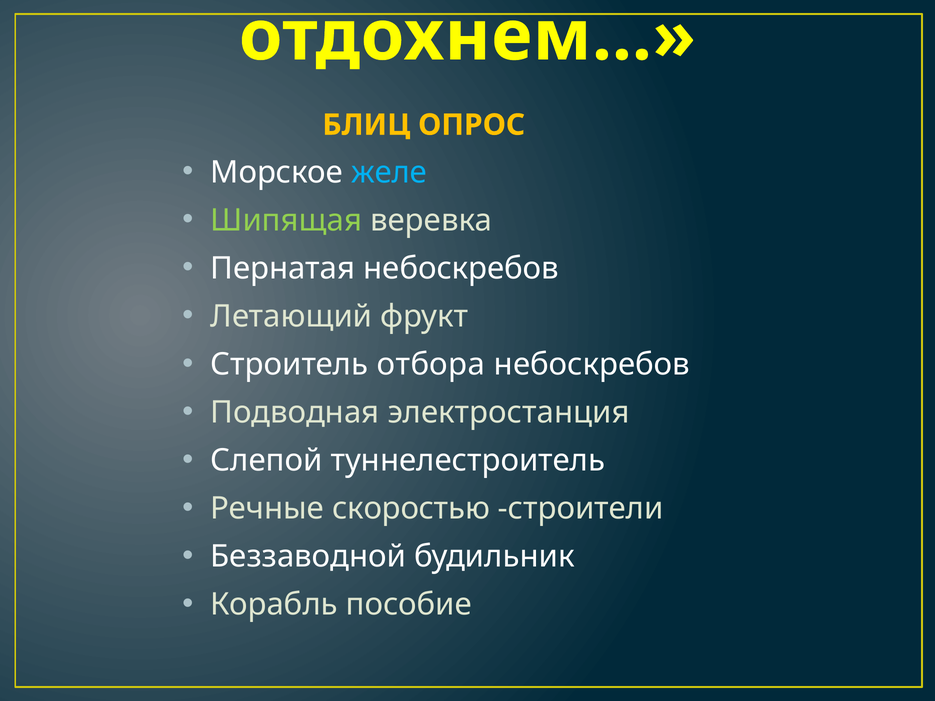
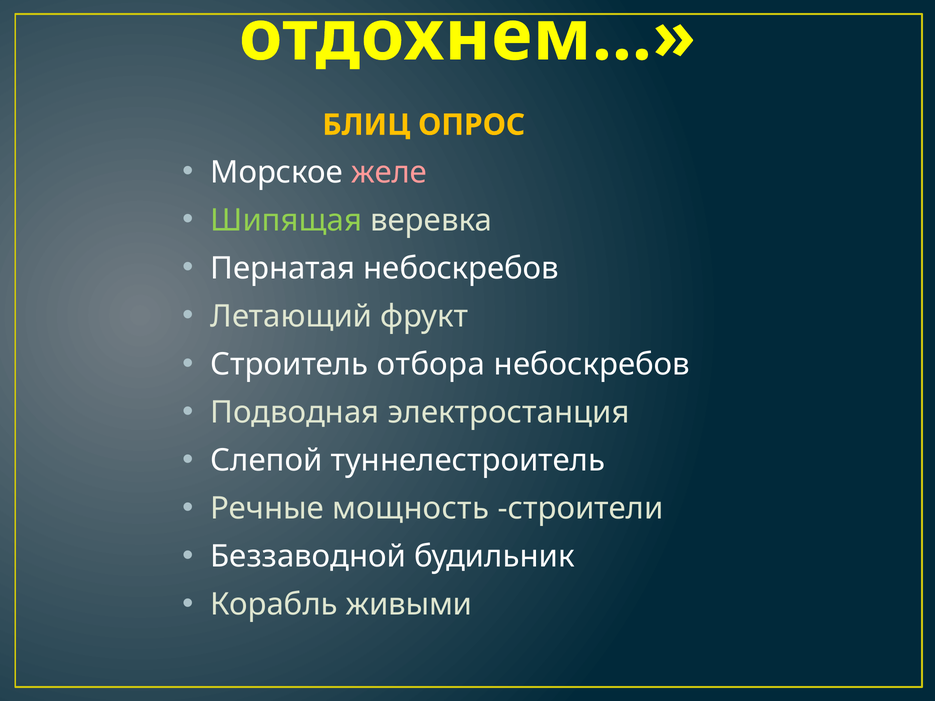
желе colour: light blue -> pink
скоростью: скоростью -> мощность
пособие: пособие -> живыми
